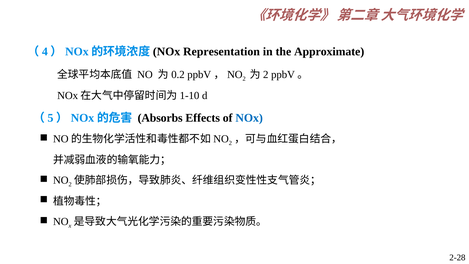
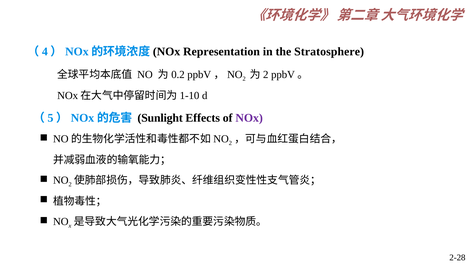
Approximate: Approximate -> Stratosphere
Absorbs: Absorbs -> Sunlight
NOx colour: blue -> purple
